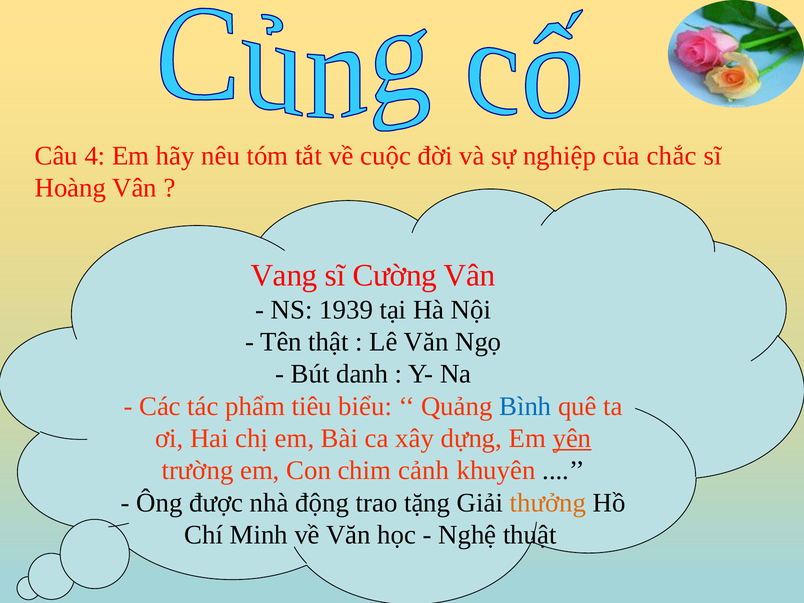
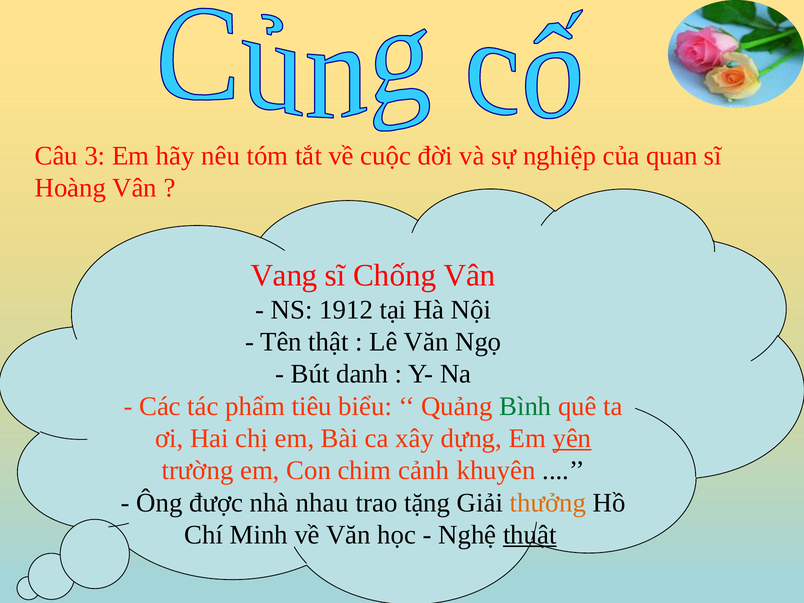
4: 4 -> 3
chắc: chắc -> quan
Cường: Cường -> Chống
1939: 1939 -> 1912
Bình colour: blue -> green
động: động -> nhau
thuật underline: none -> present
